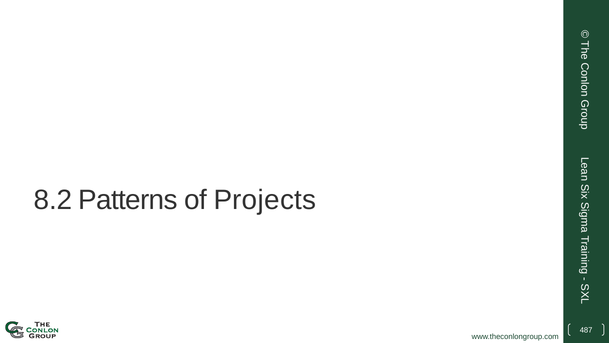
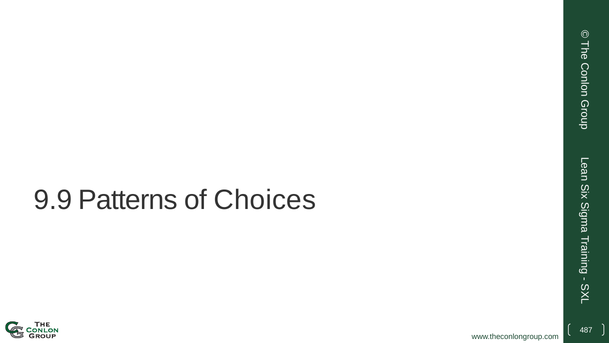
8.2: 8.2 -> 9.9
Projects: Projects -> Choices
